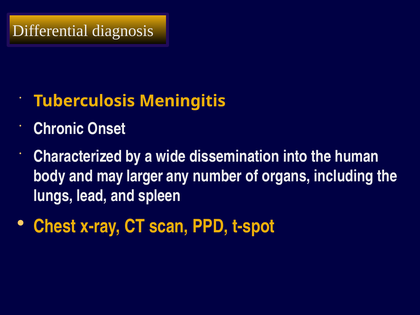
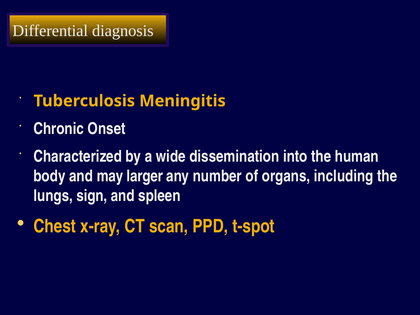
lead: lead -> sign
